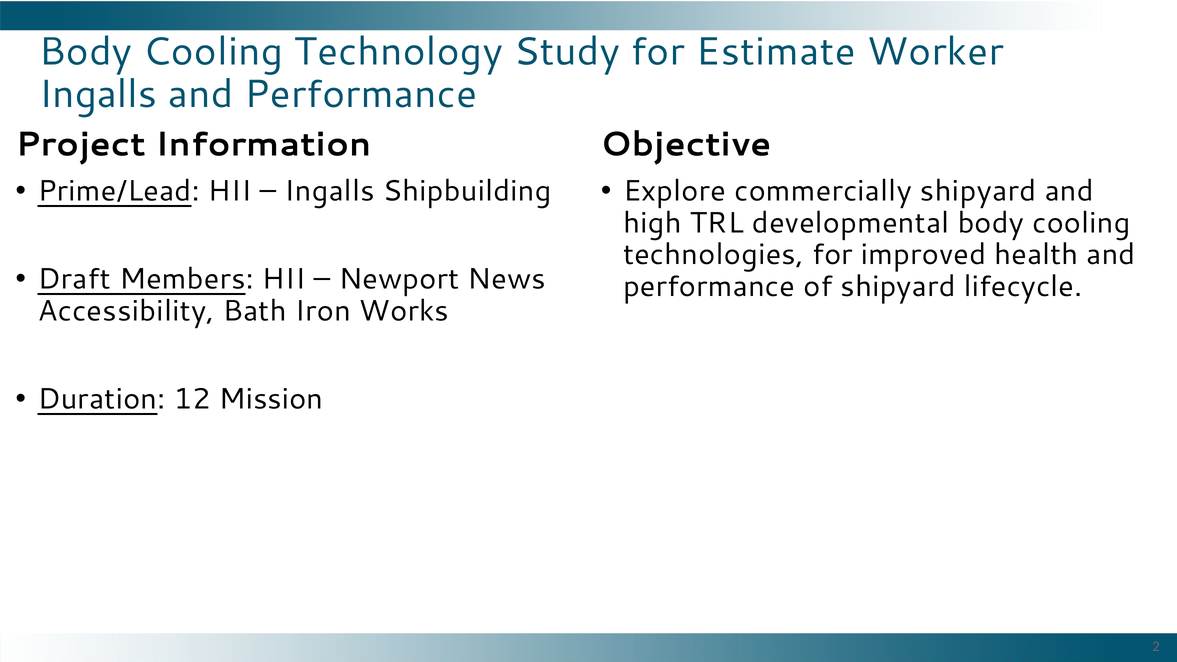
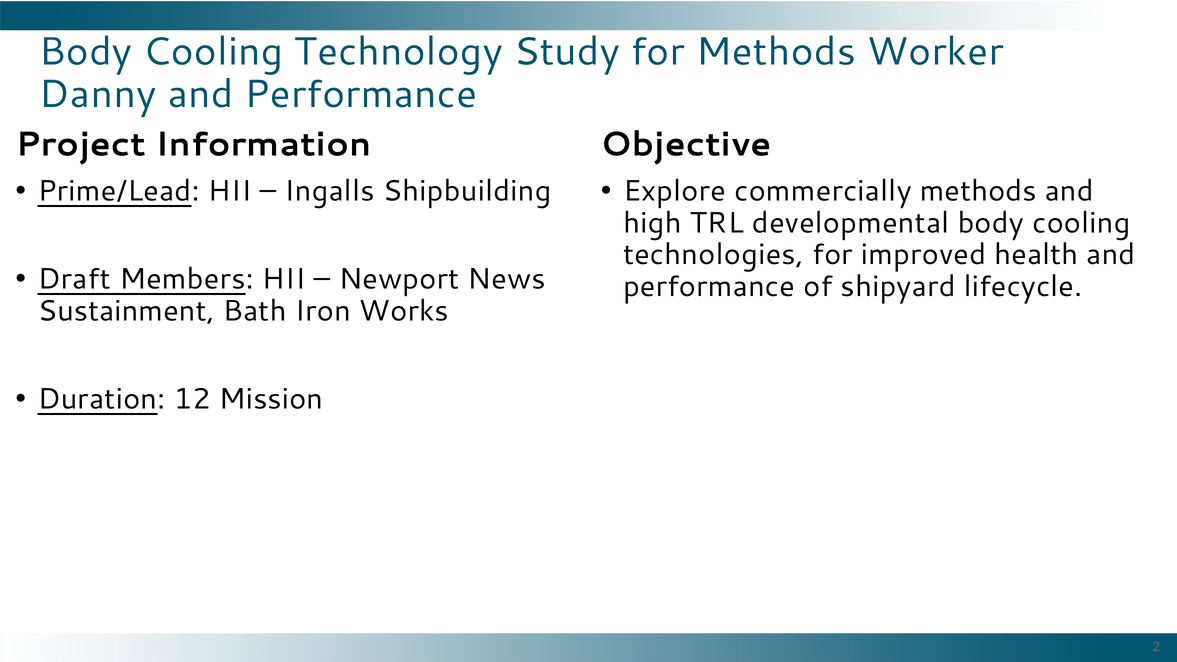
for Estimate: Estimate -> Methods
Ingalls at (98, 94): Ingalls -> Danny
commercially shipyard: shipyard -> methods
Accessibility: Accessibility -> Sustainment
